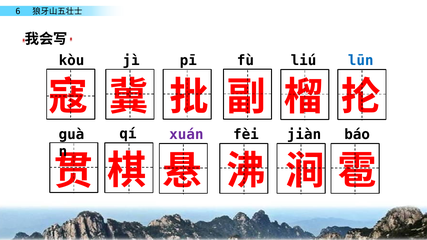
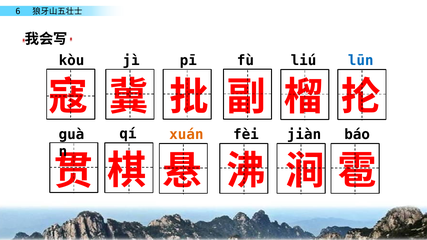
xuán colour: purple -> orange
